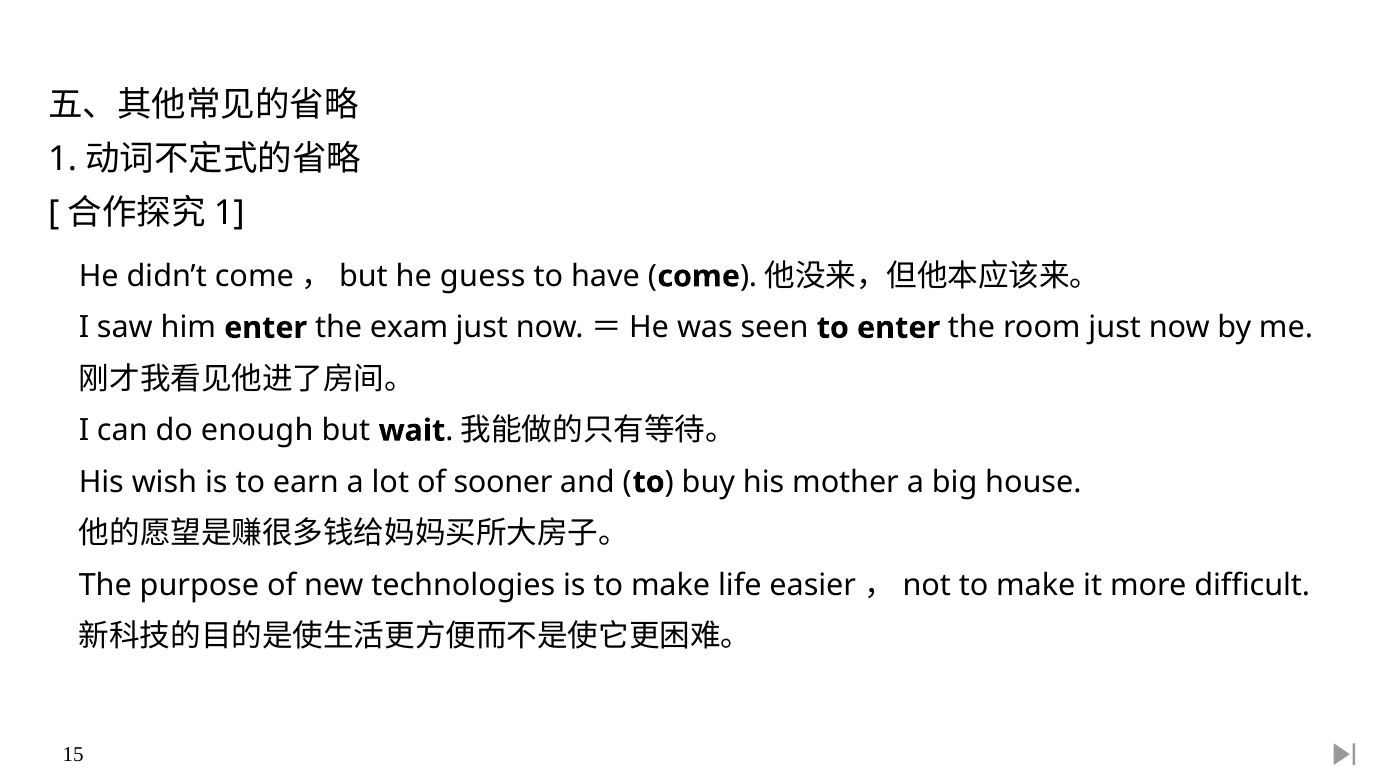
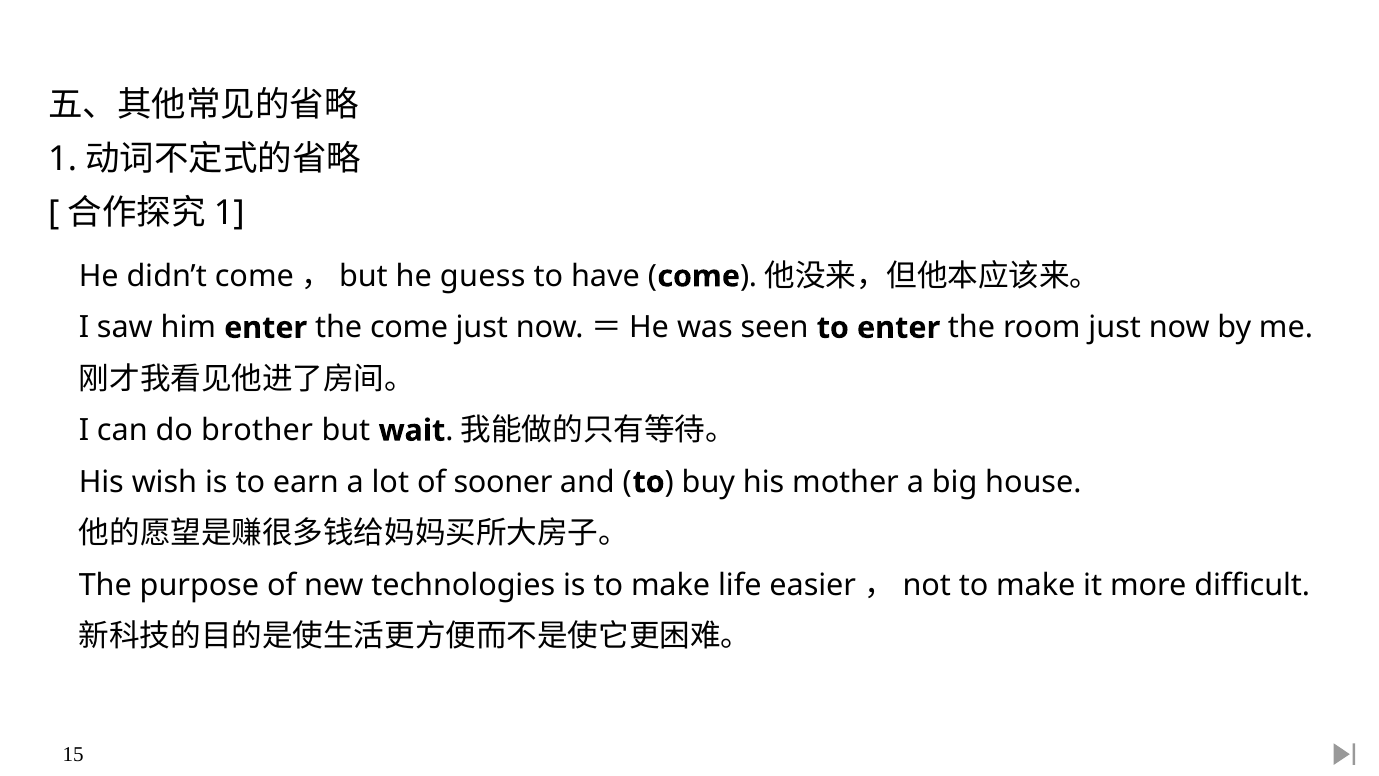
exam: exam -> come
enough: enough -> brother
